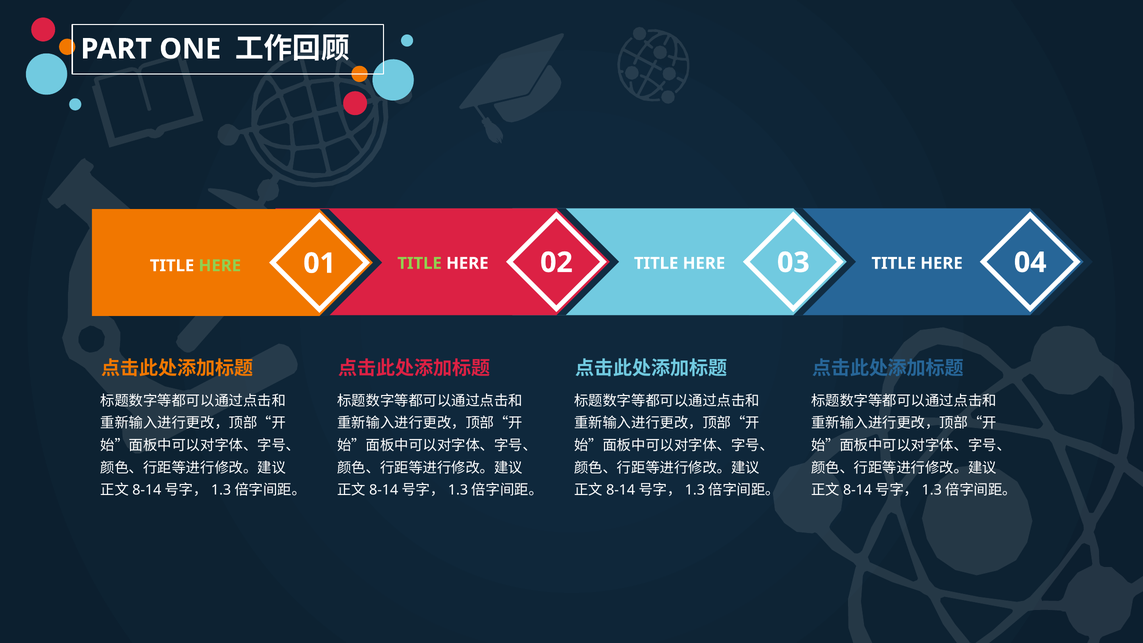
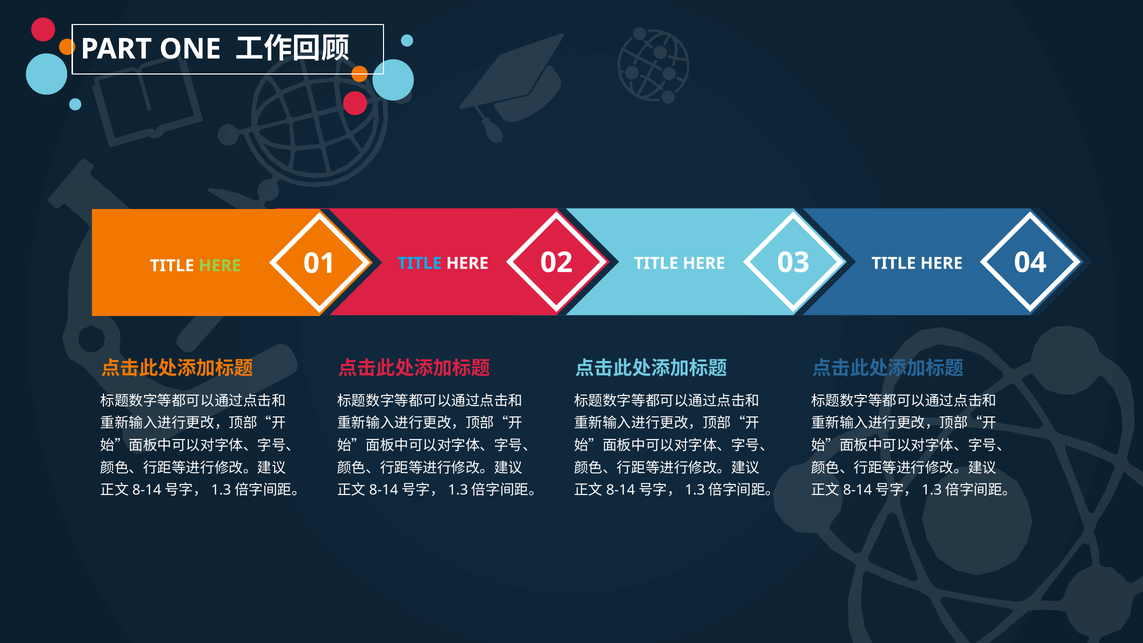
TITLE at (420, 263) colour: light green -> light blue
